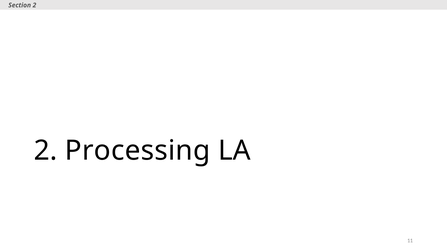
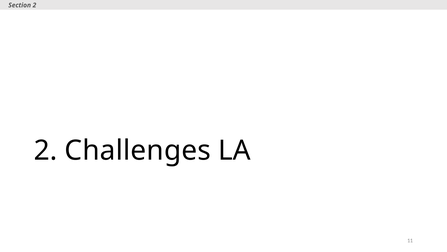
Processing: Processing -> Challenges
